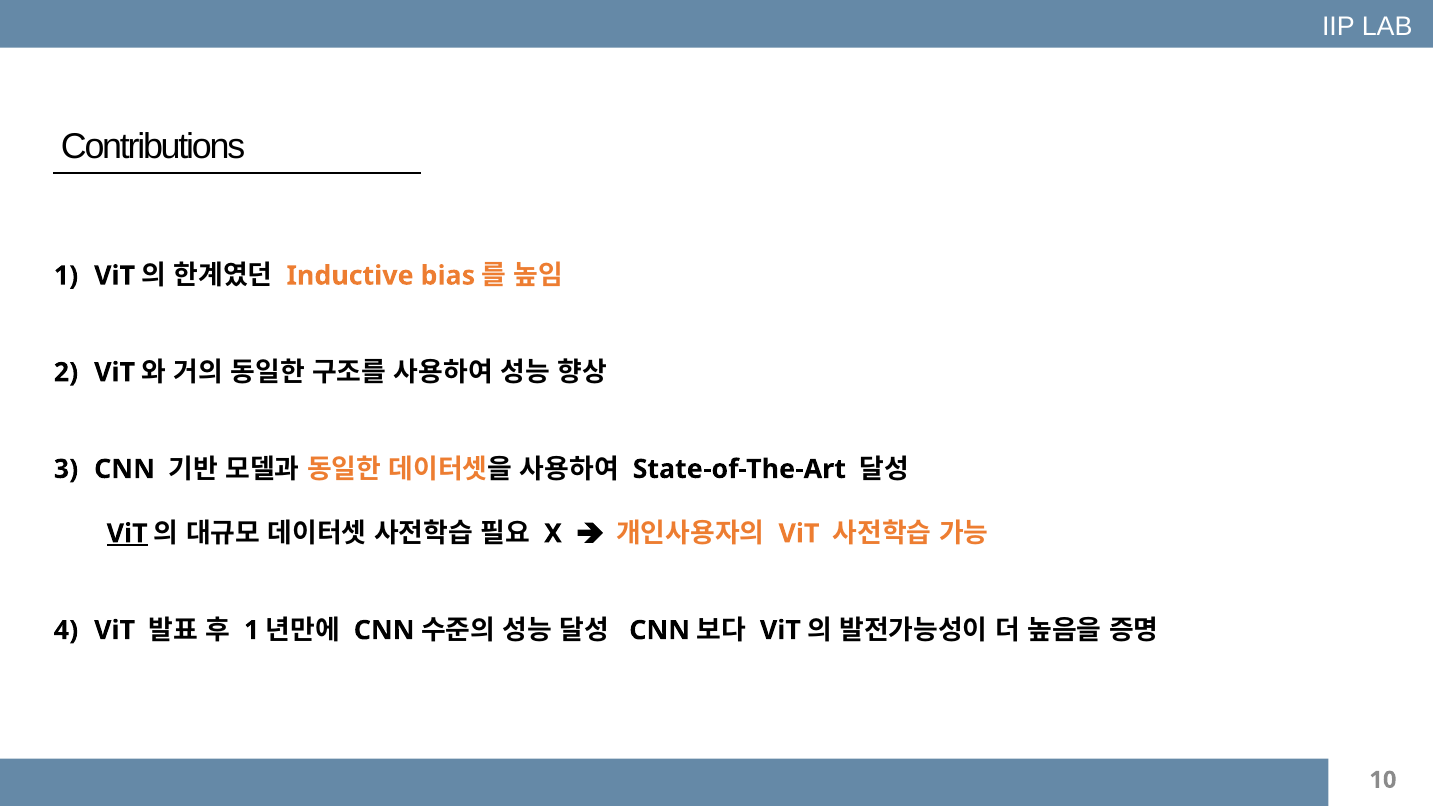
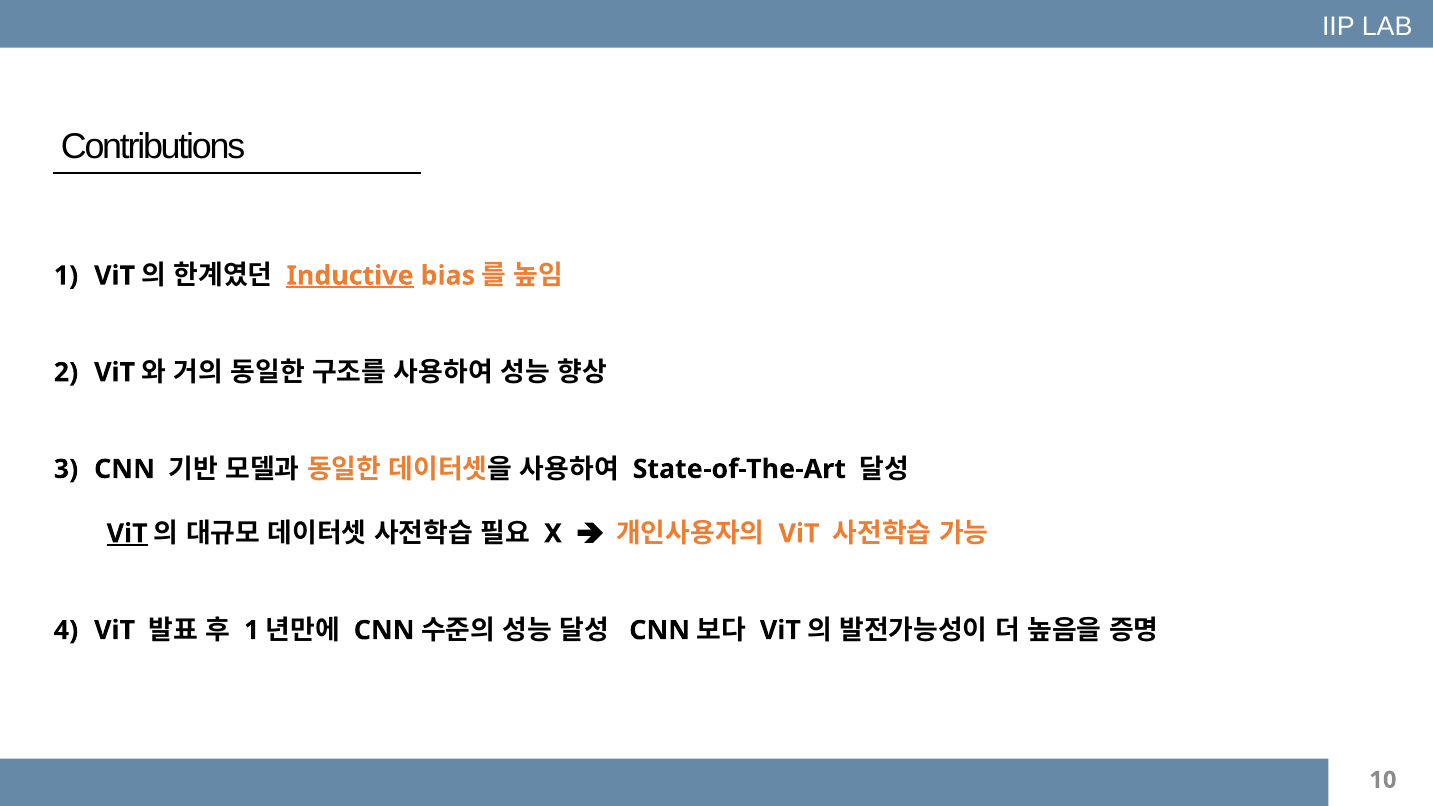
Inductive underline: none -> present
